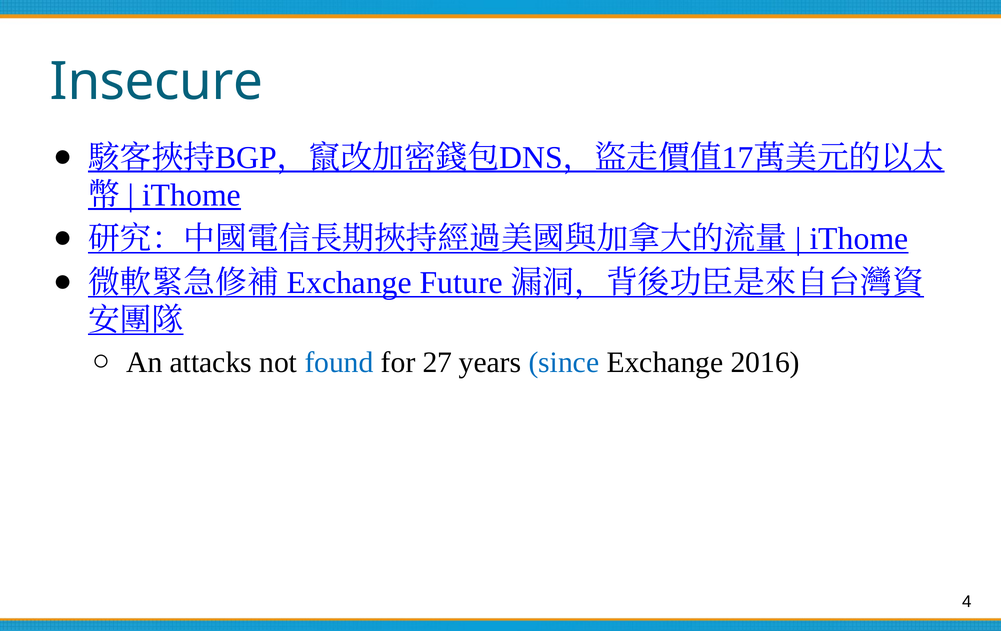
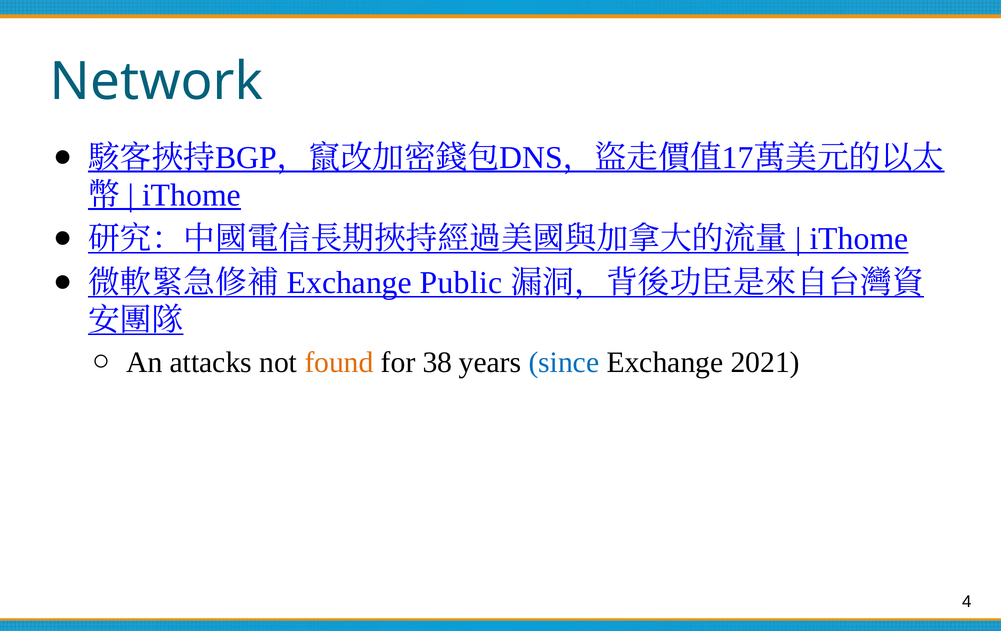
Insecure: Insecure -> Network
Future: Future -> Public
found colour: blue -> orange
27: 27 -> 38
2016: 2016 -> 2021
